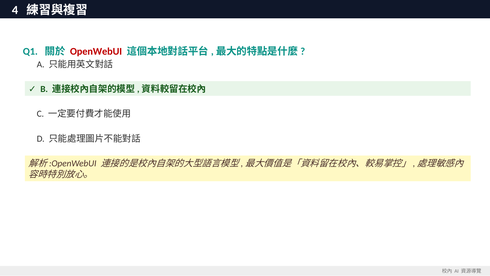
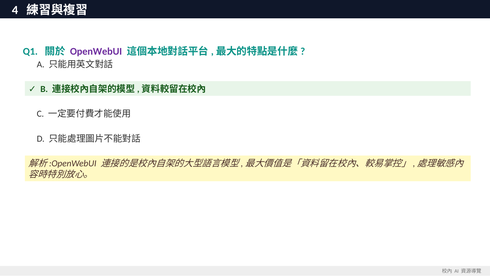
OpenWebUI colour: red -> purple
